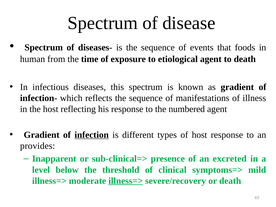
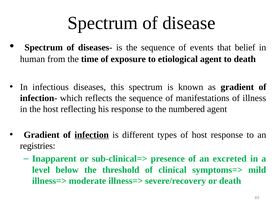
foods: foods -> belief
provides: provides -> registries
illness=> at (126, 181) underline: present -> none
